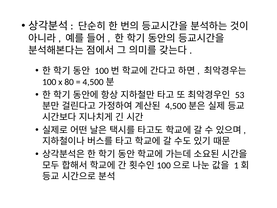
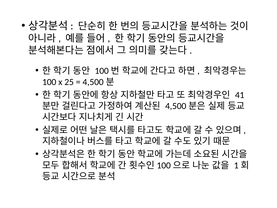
80: 80 -> 25
53: 53 -> 41
